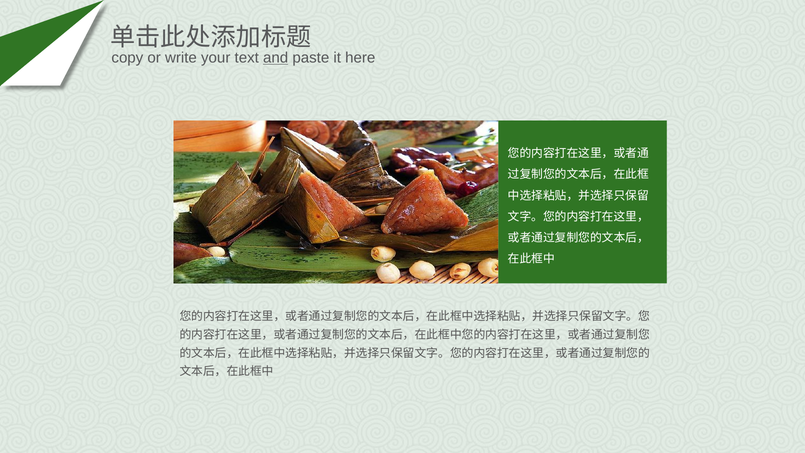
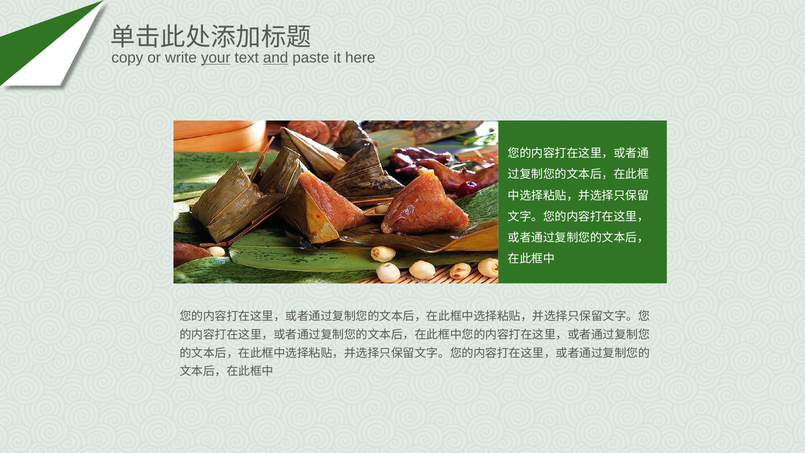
your underline: none -> present
